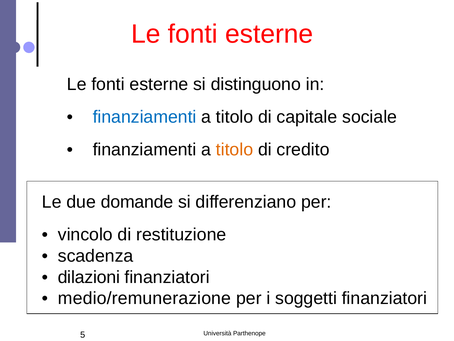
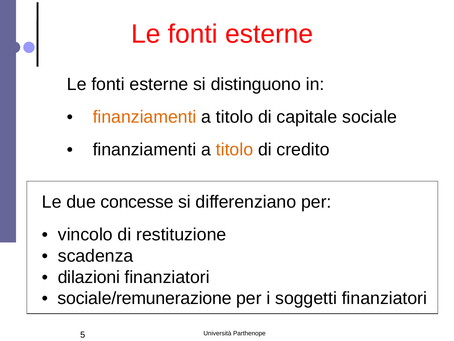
finanziamenti at (145, 117) colour: blue -> orange
domande: domande -> concesse
medio/remunerazione: medio/remunerazione -> sociale/remunerazione
